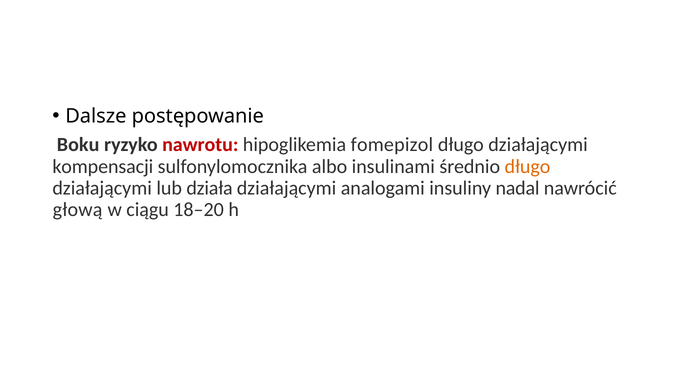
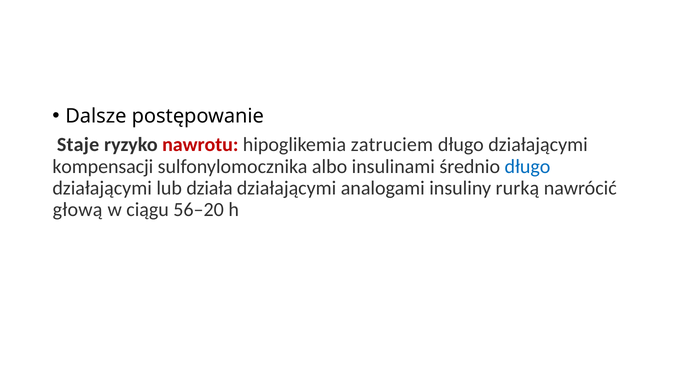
Boku: Boku -> Staje
fomepizol: fomepizol -> zatruciem
długo at (527, 167) colour: orange -> blue
nadal: nadal -> rurką
18–20: 18–20 -> 56–20
